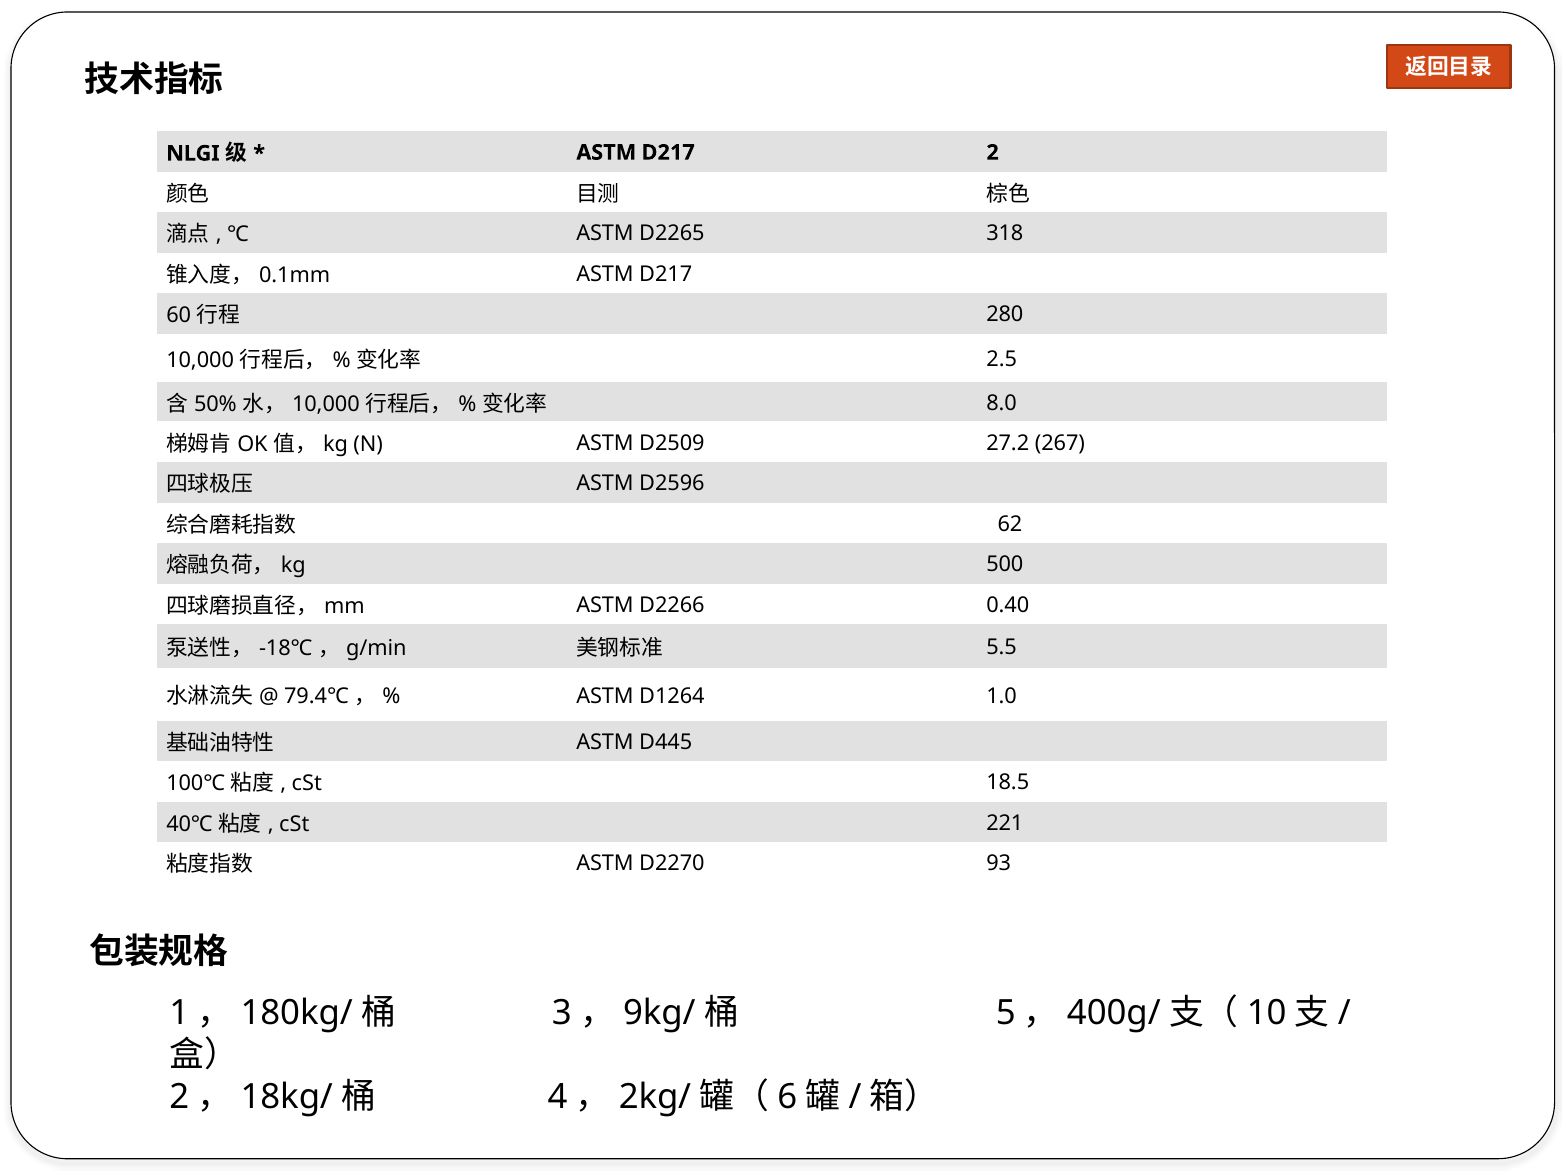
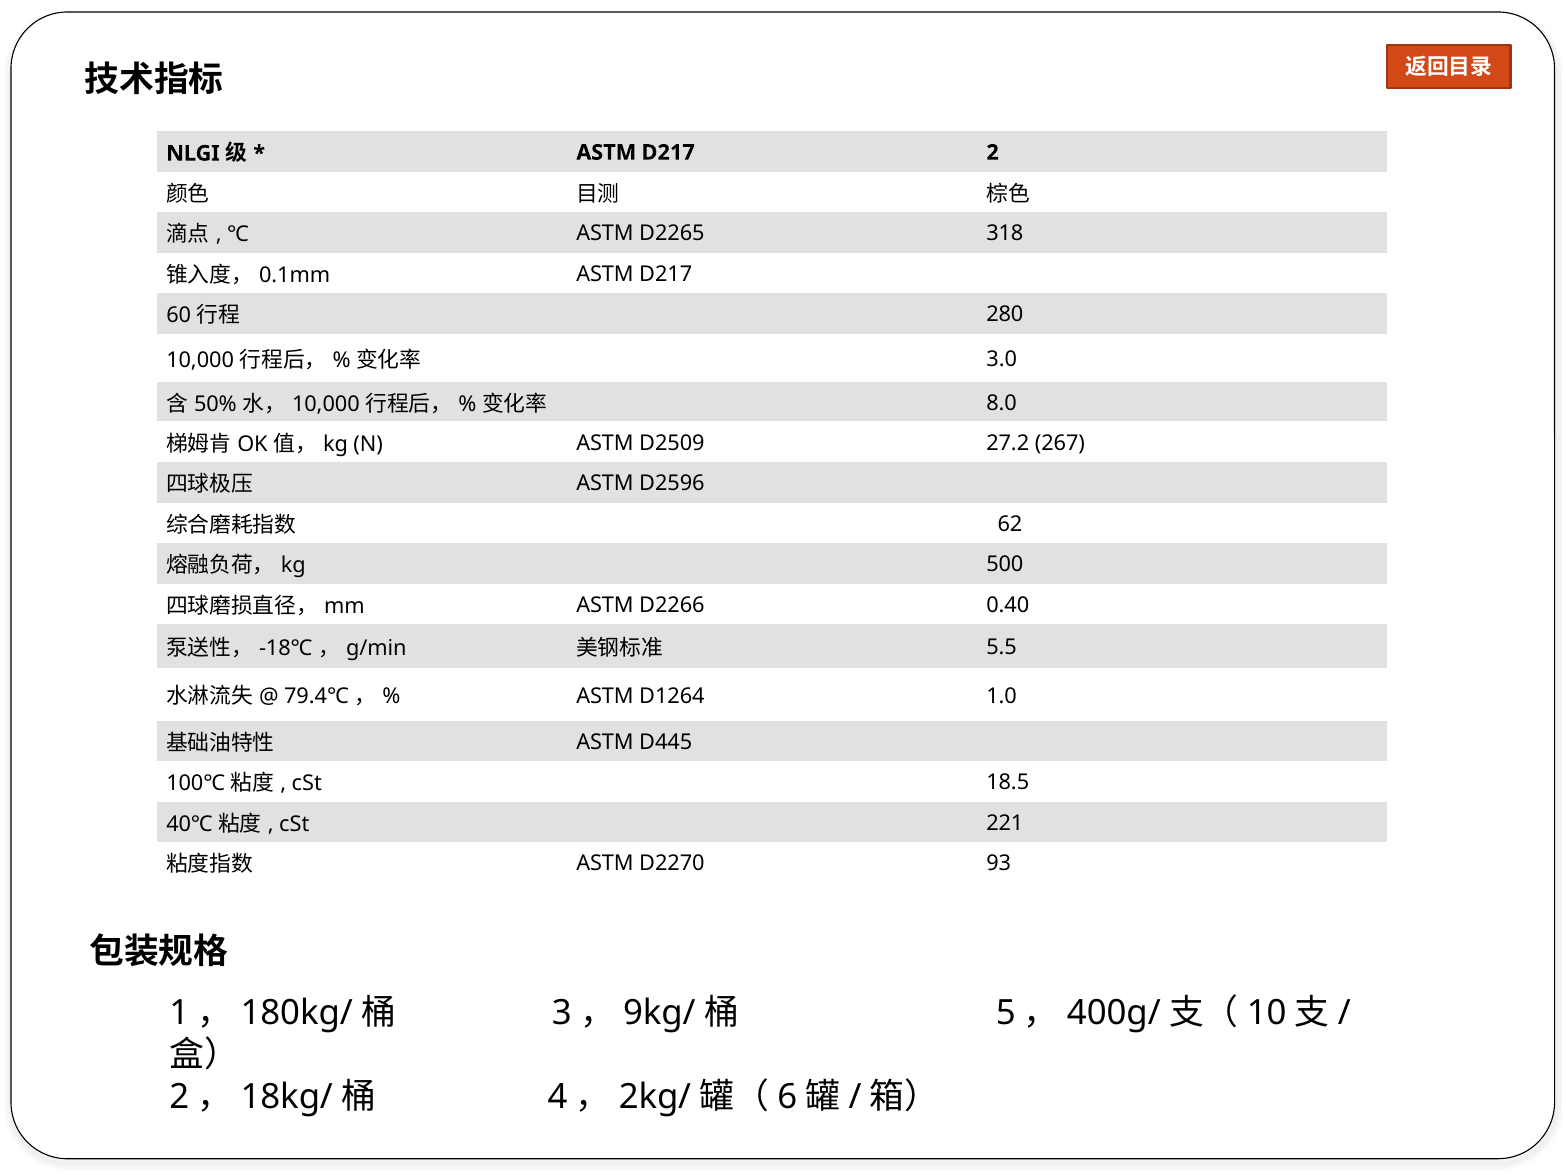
2.5: 2.5 -> 3.0
